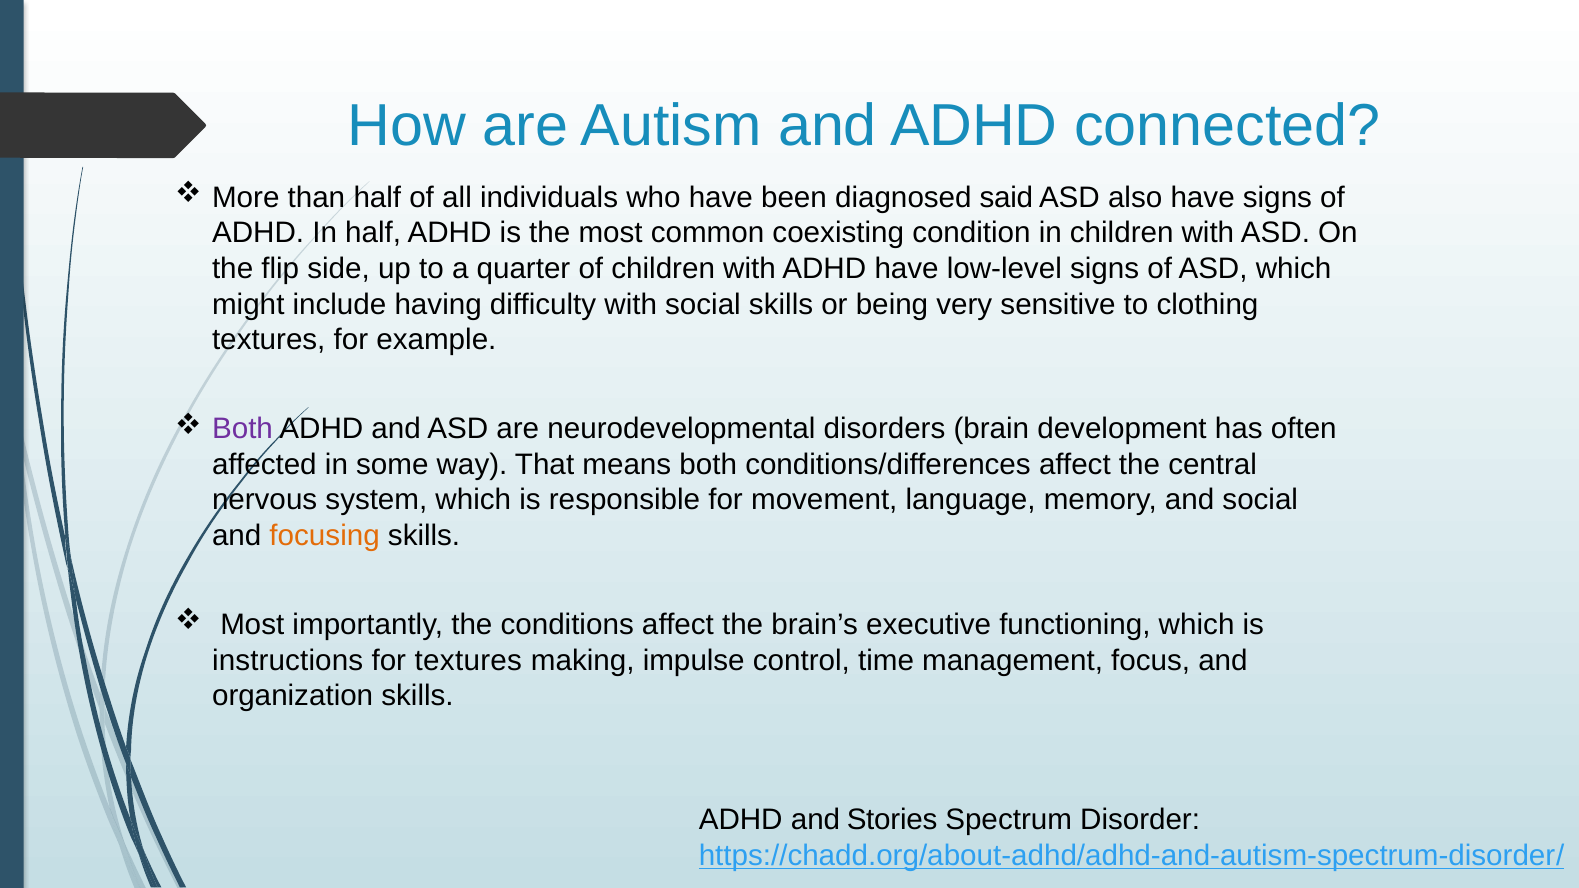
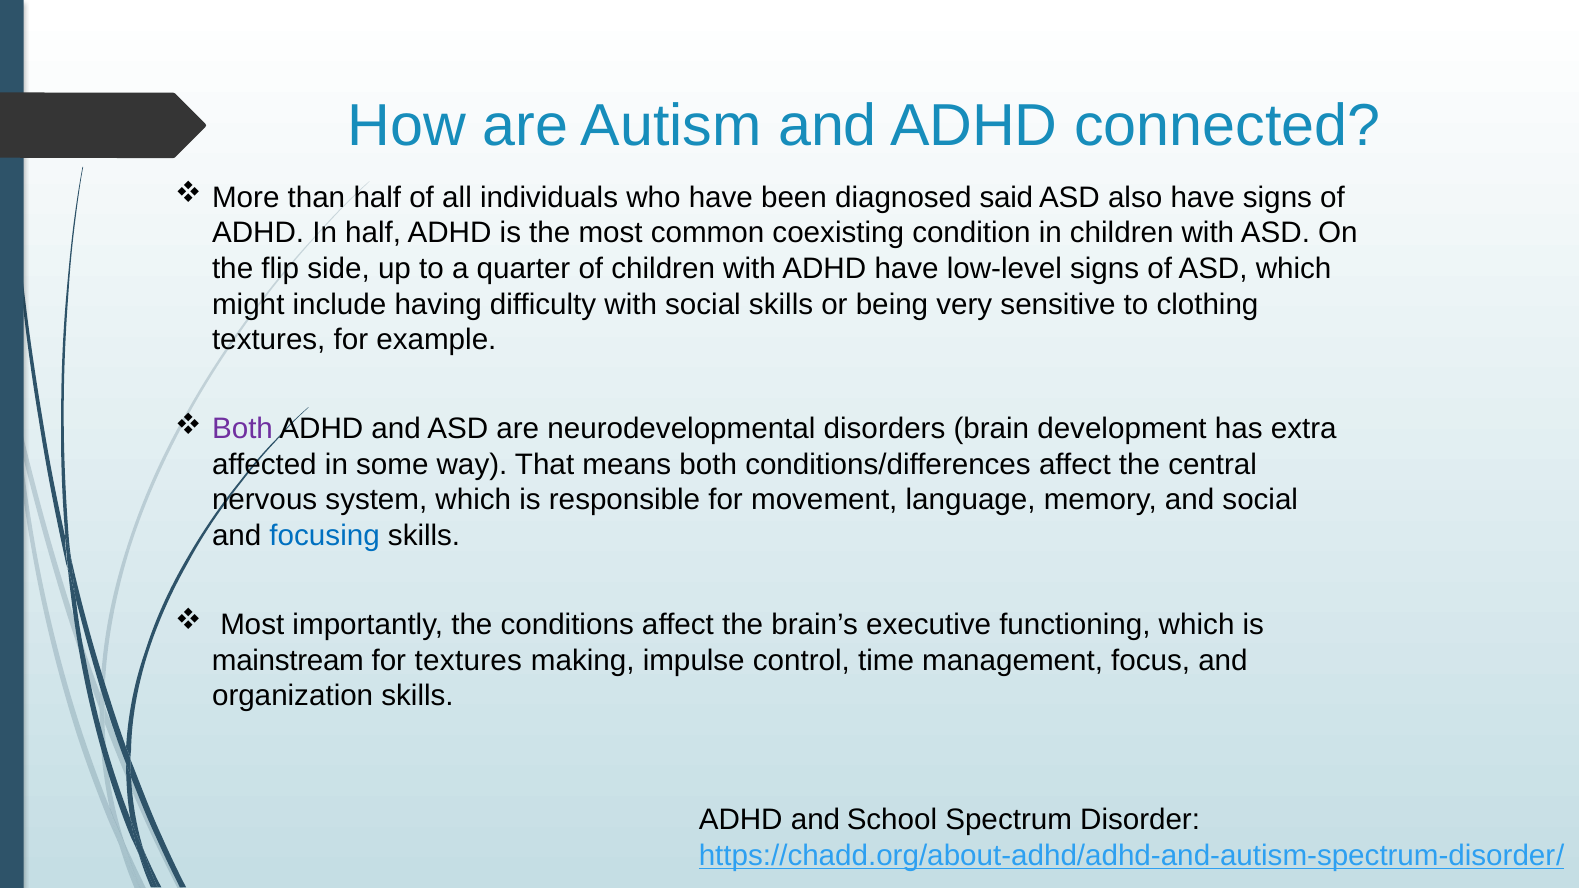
often: often -> extra
focusing colour: orange -> blue
instructions: instructions -> mainstream
Stories: Stories -> School
